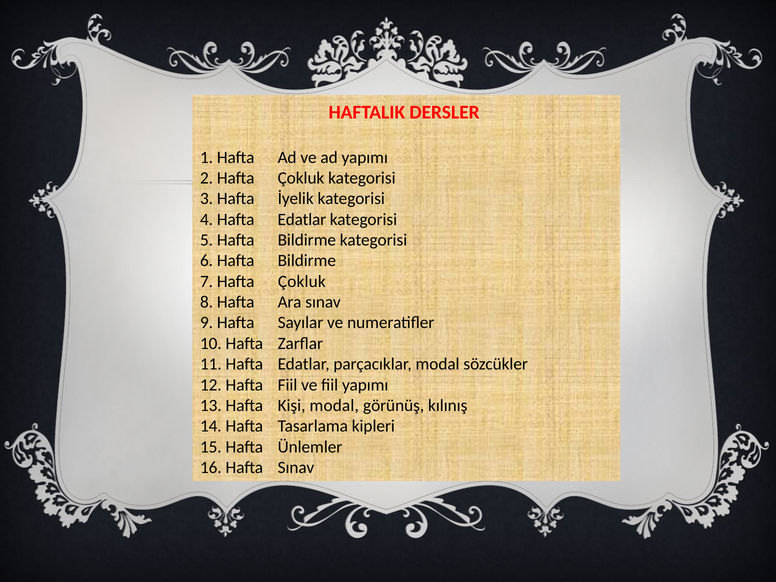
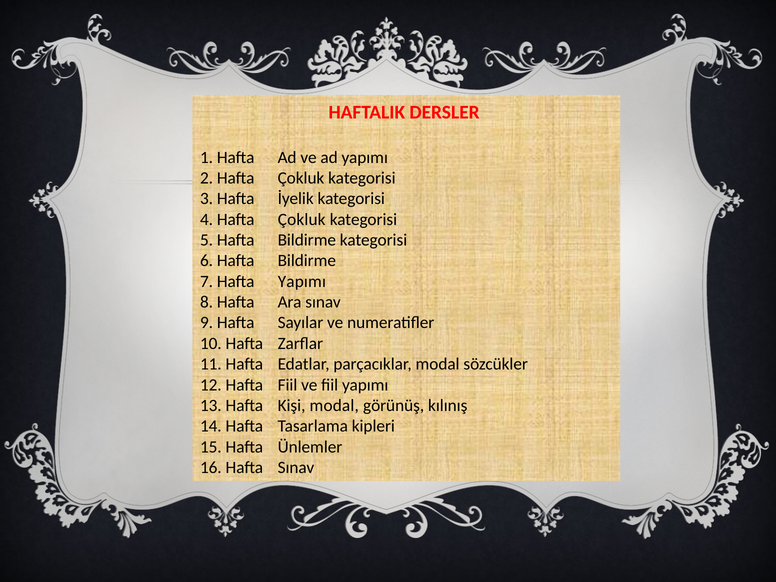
4 Hafta Edatlar: Edatlar -> Çokluk
7 Hafta Çokluk: Çokluk -> Yapımı
